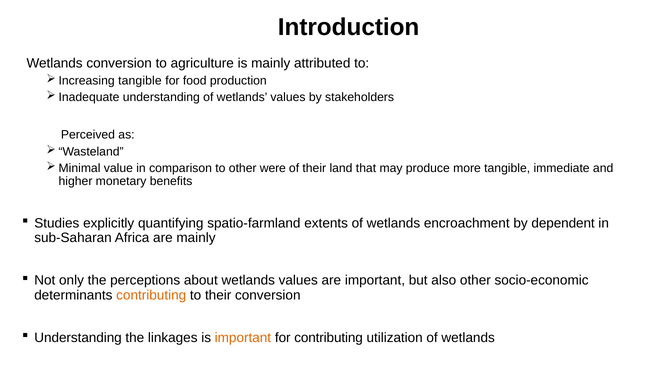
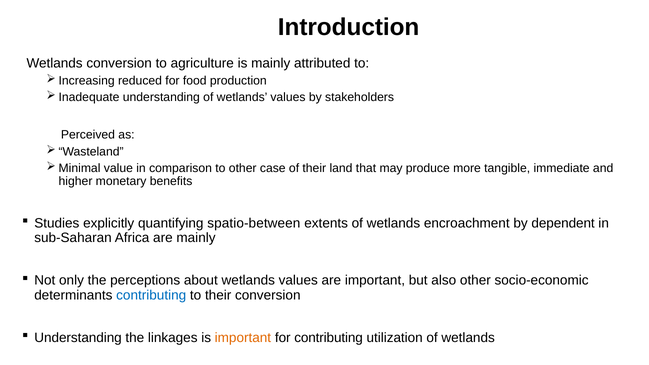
tangible at (140, 81): tangible -> reduced
were: were -> case
spatio-farmland: spatio-farmland -> spatio-between
contributing at (151, 295) colour: orange -> blue
